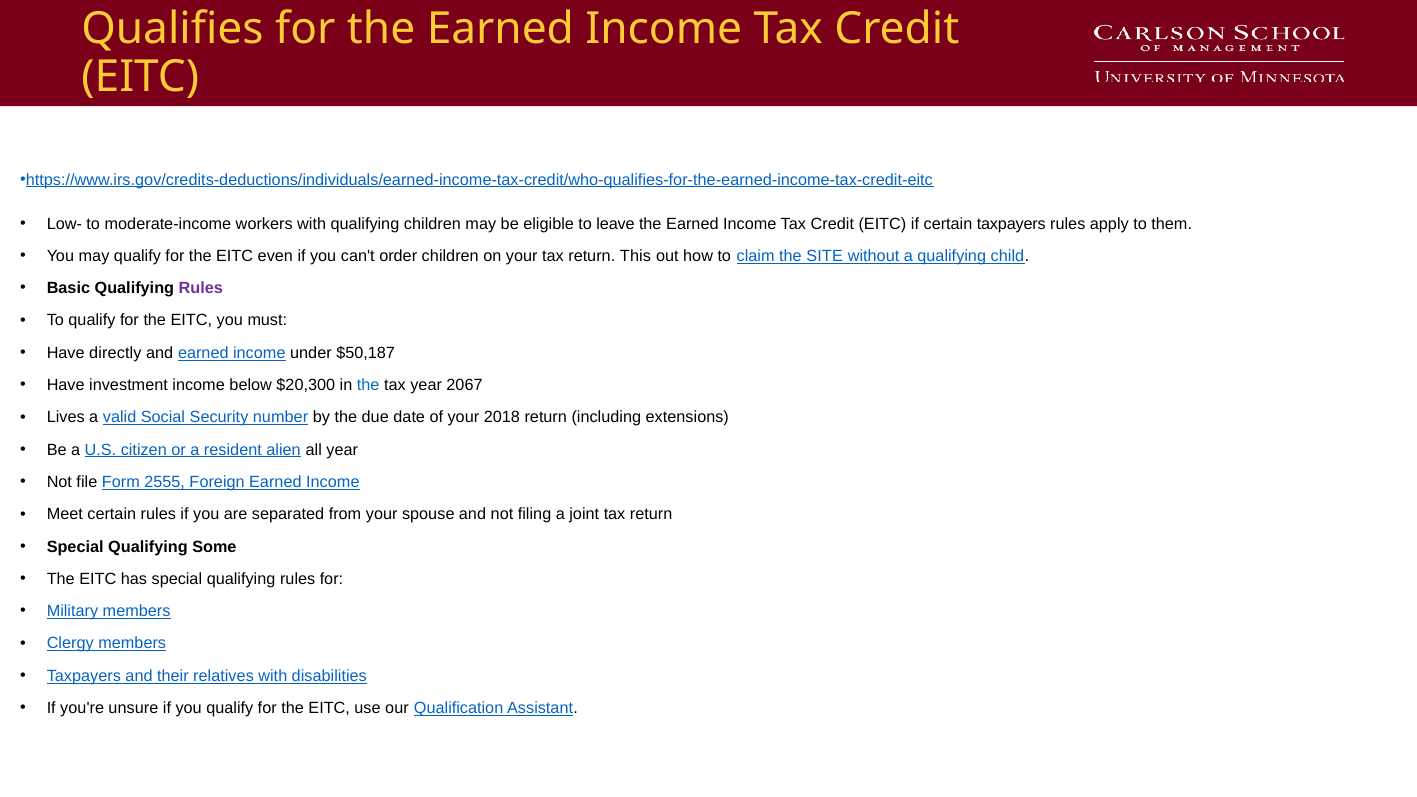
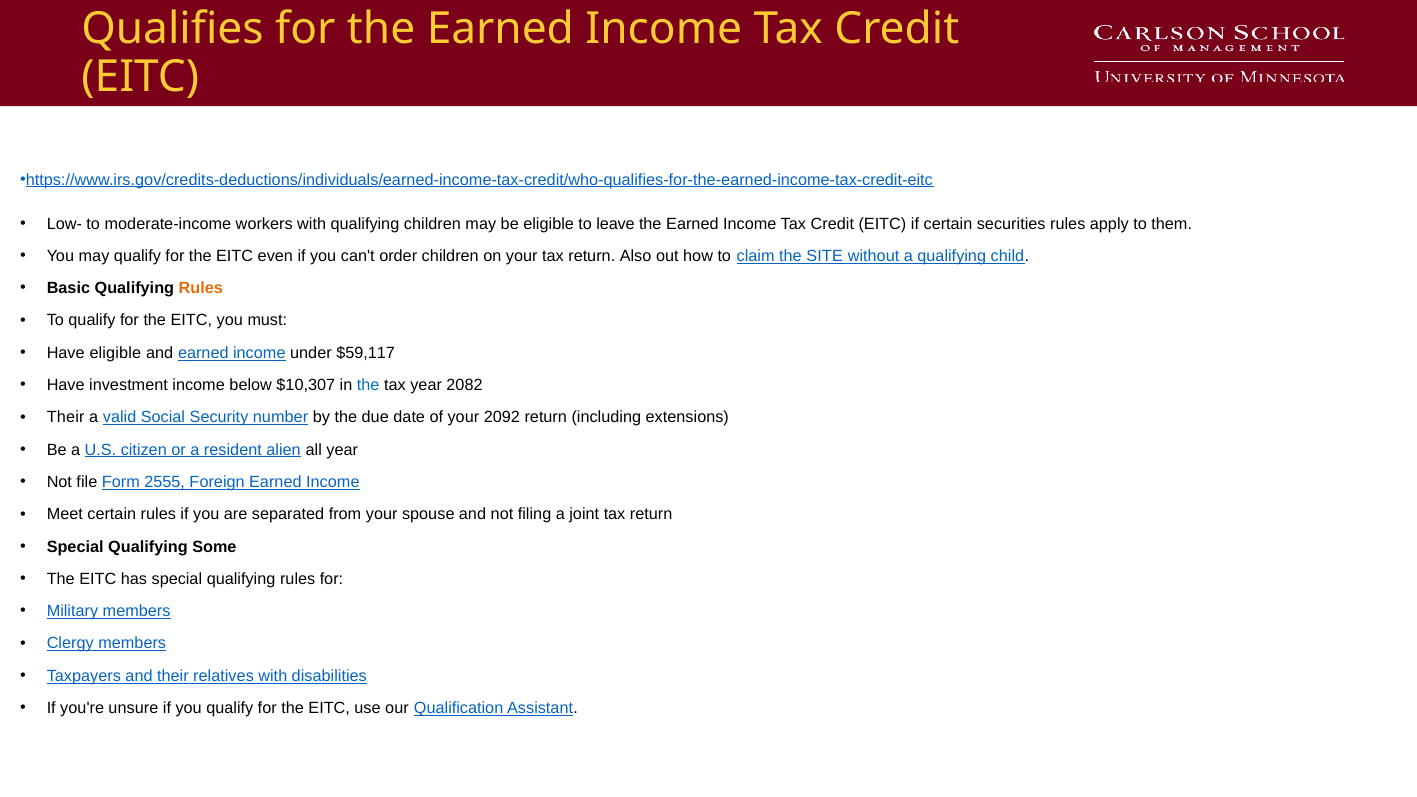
certain taxpayers: taxpayers -> securities
This: This -> Also
Rules at (201, 288) colour: purple -> orange
Have directly: directly -> eligible
$50,187: $50,187 -> $59,117
$20,300: $20,300 -> $10,307
2067: 2067 -> 2082
Lives at (66, 418): Lives -> Their
2018: 2018 -> 2092
